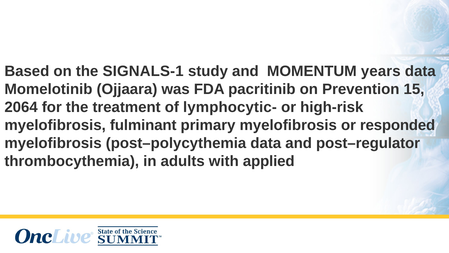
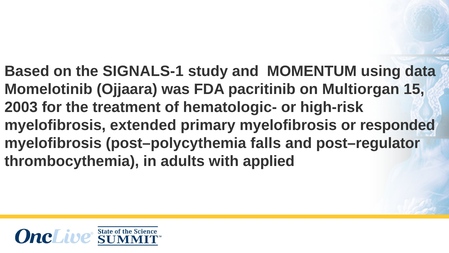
years: years -> using
Prevention: Prevention -> Multiorgan
2064: 2064 -> 2003
lymphocytic-: lymphocytic- -> hematologic-
fulminant: fulminant -> extended
post–polycythemia data: data -> falls
